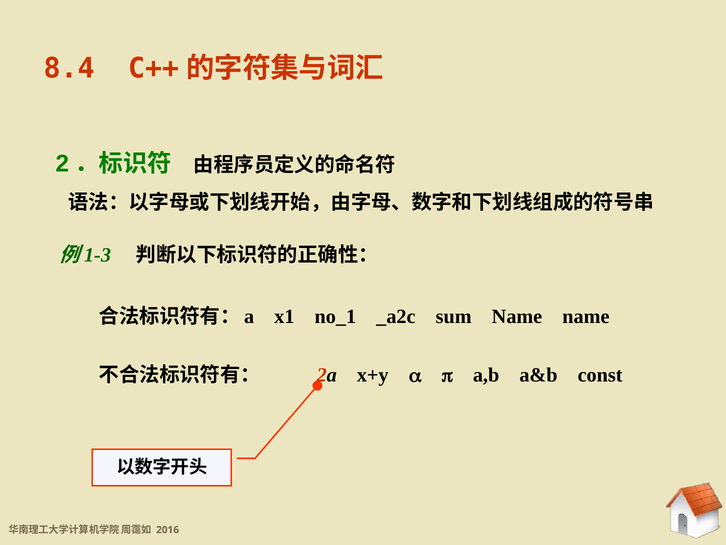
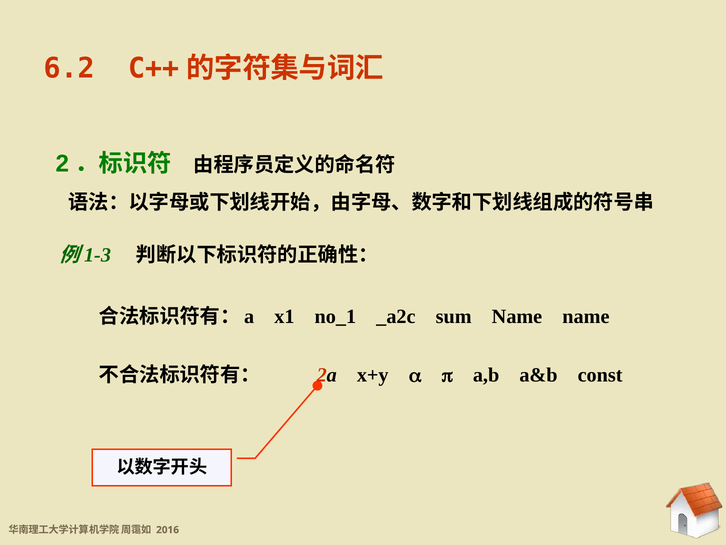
8.4: 8.4 -> 6.2
